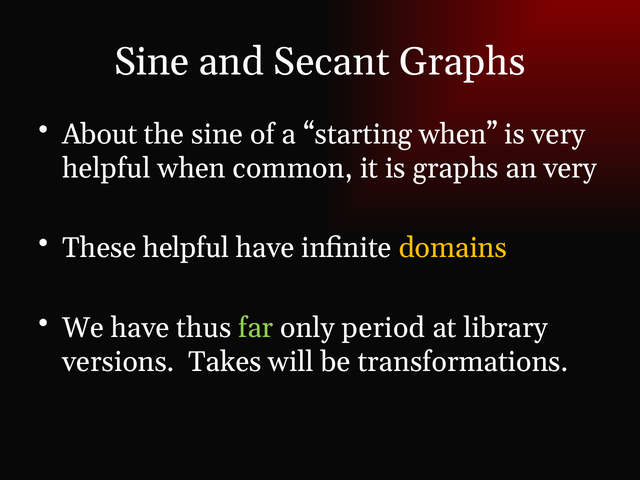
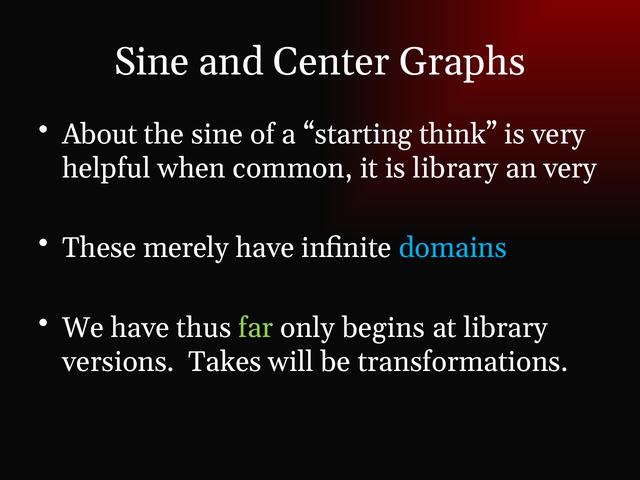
Secant: Secant -> Center
starting when: when -> think
is graphs: graphs -> library
These helpful: helpful -> merely
domains colour: yellow -> light blue
period: period -> begins
